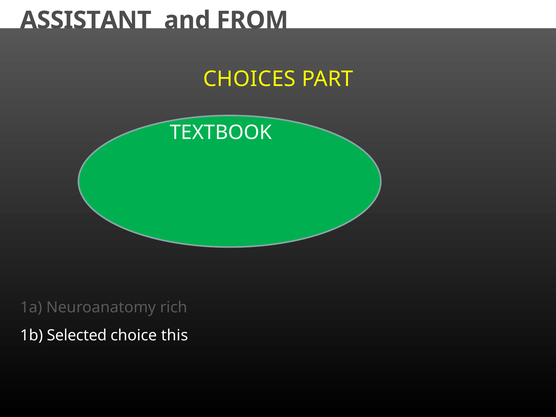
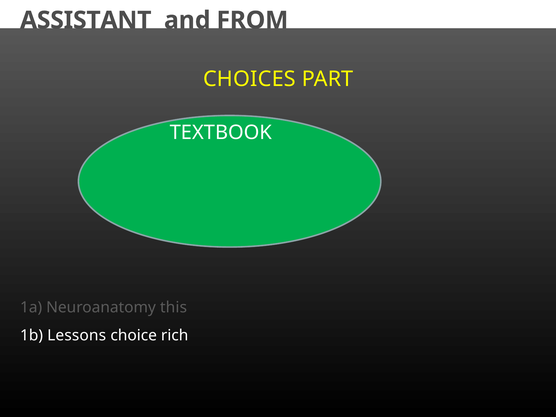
rich: rich -> this
Selected: Selected -> Lessons
this: this -> rich
